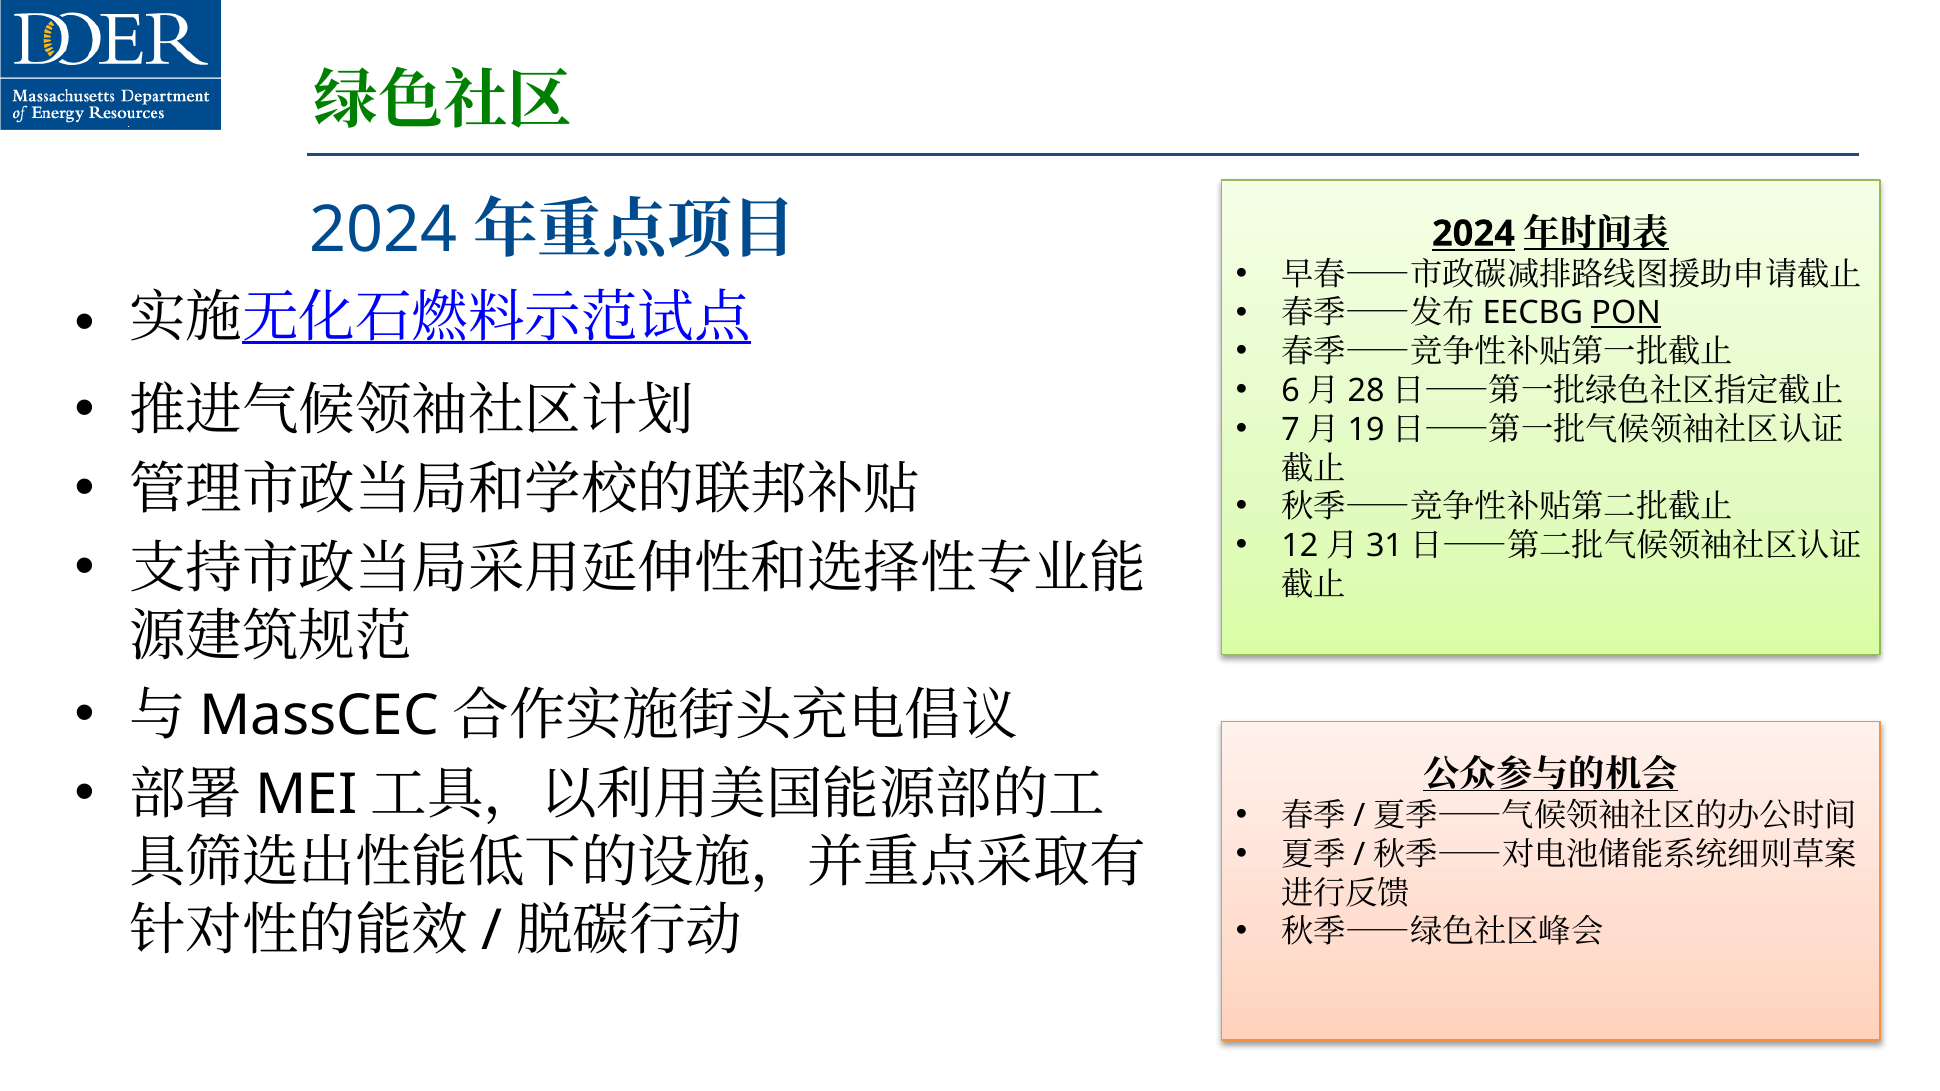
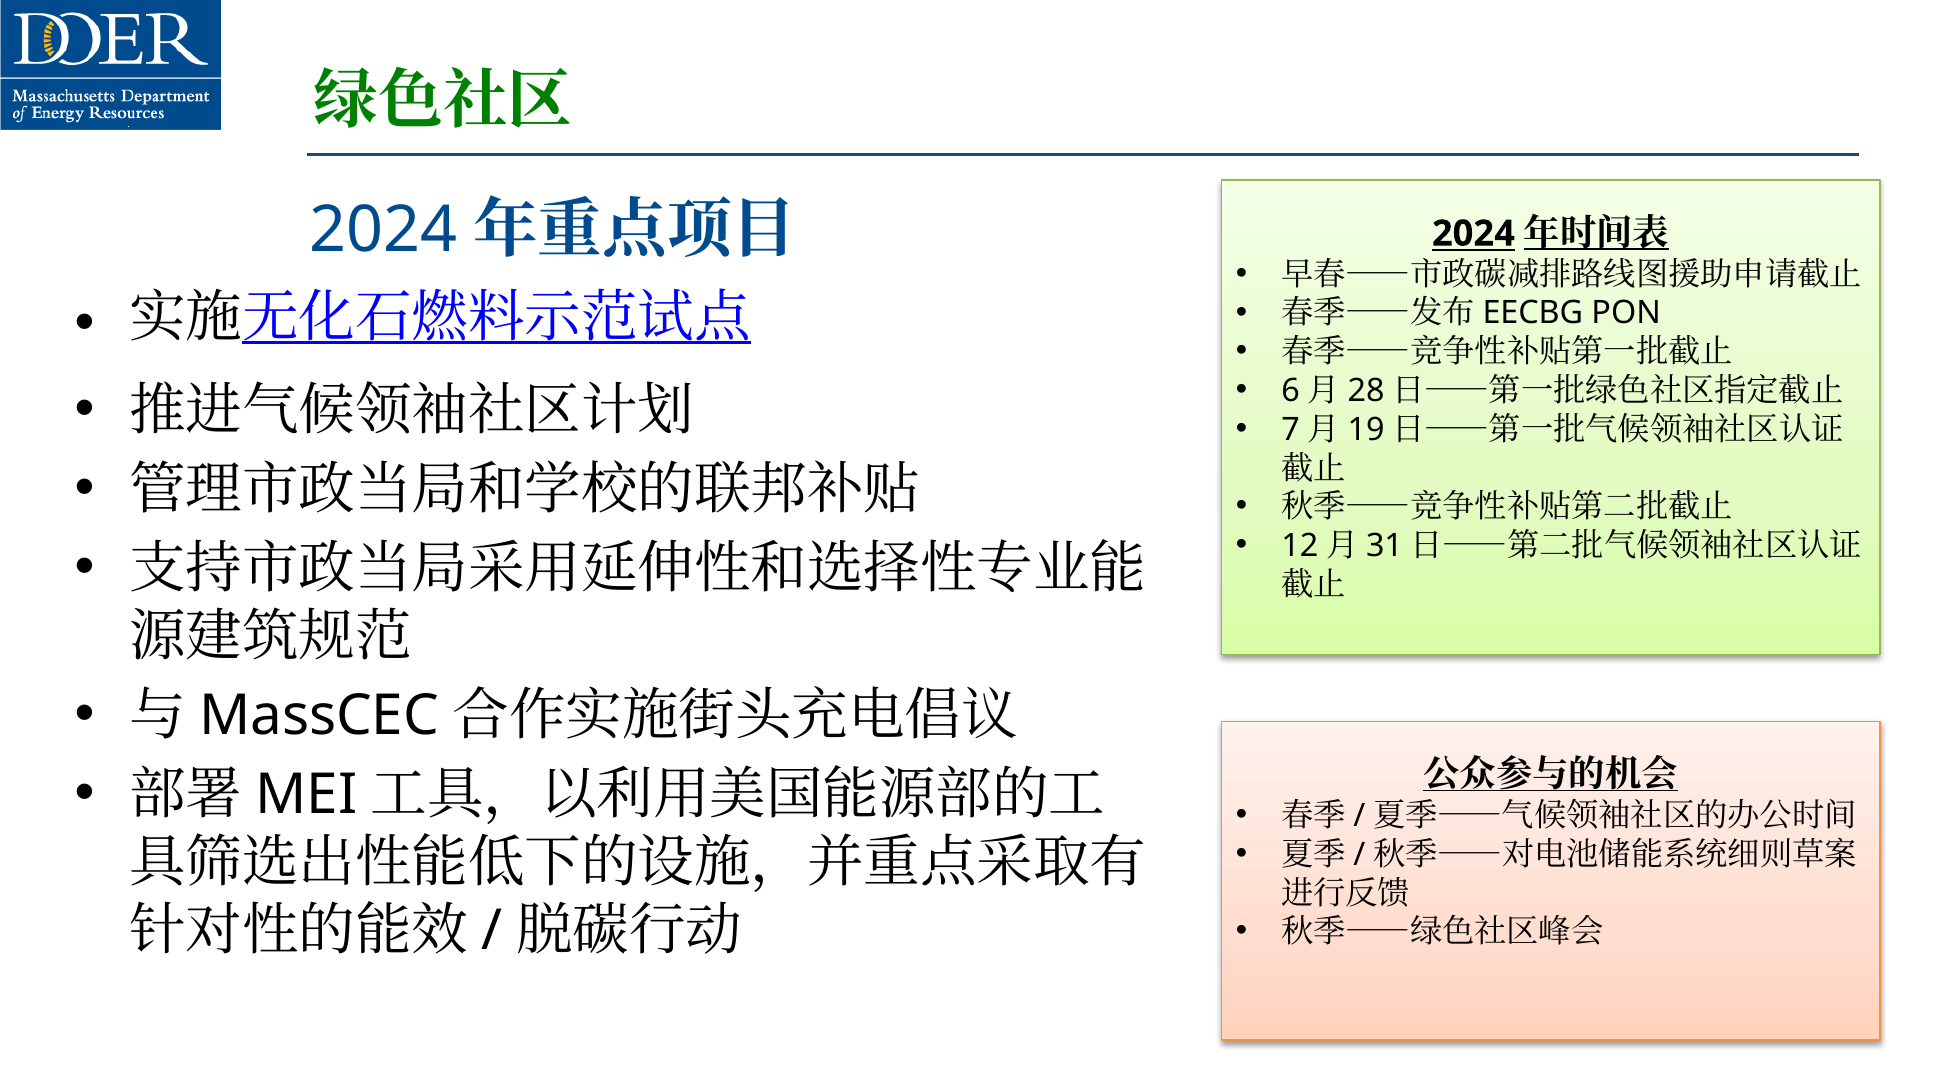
PON underline: present -> none
